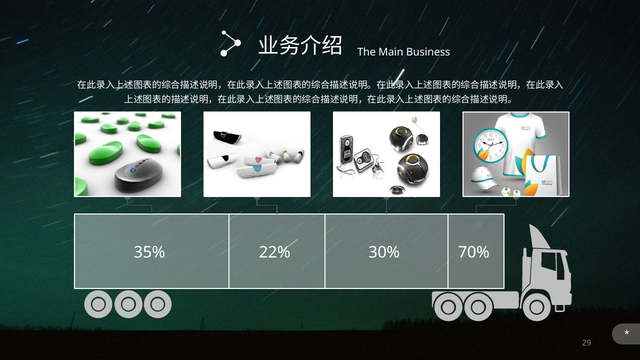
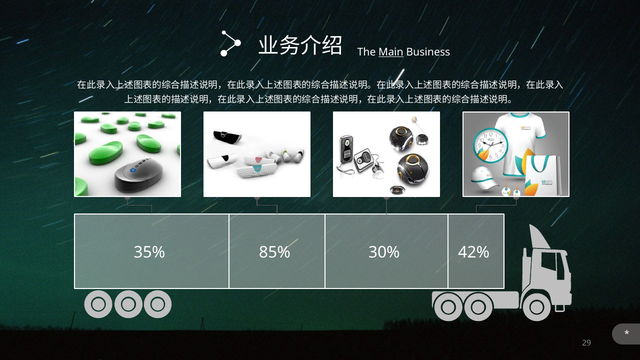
Main underline: none -> present
22%: 22% -> 85%
70%: 70% -> 42%
